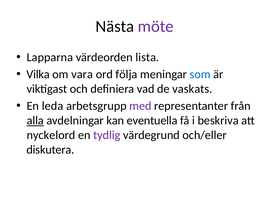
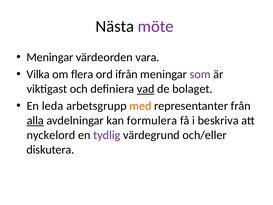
Lapparna at (50, 57): Lapparna -> Meningar
lista: lista -> vara
vara: vara -> flera
följa: följa -> ifrån
som colour: blue -> purple
vad underline: none -> present
vaskats: vaskats -> bolaget
med colour: purple -> orange
eventuella: eventuella -> formulera
